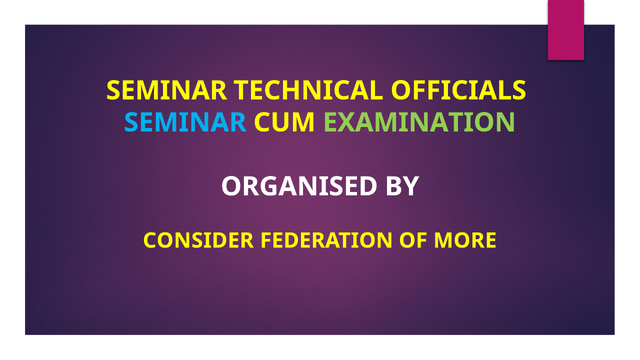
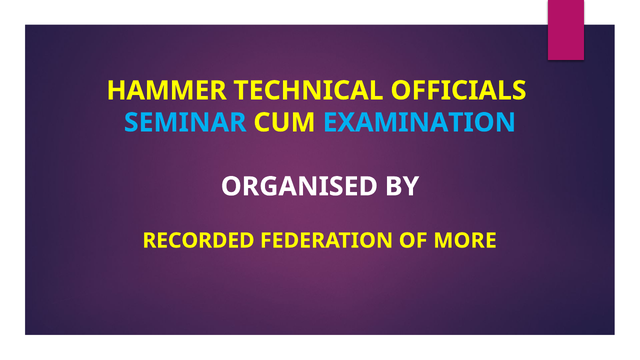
SEMINAR at (167, 91): SEMINAR -> HAMMER
EXAMINATION colour: light green -> light blue
CONSIDER: CONSIDER -> RECORDED
